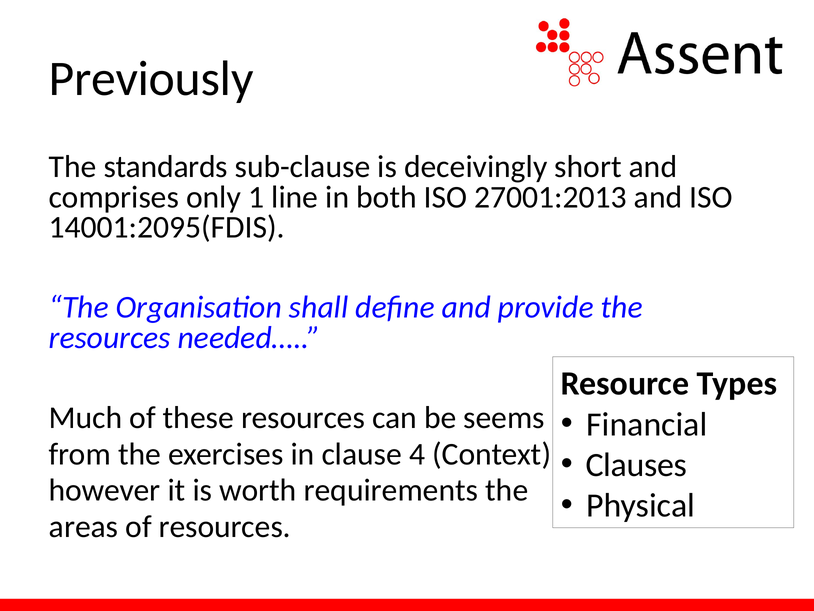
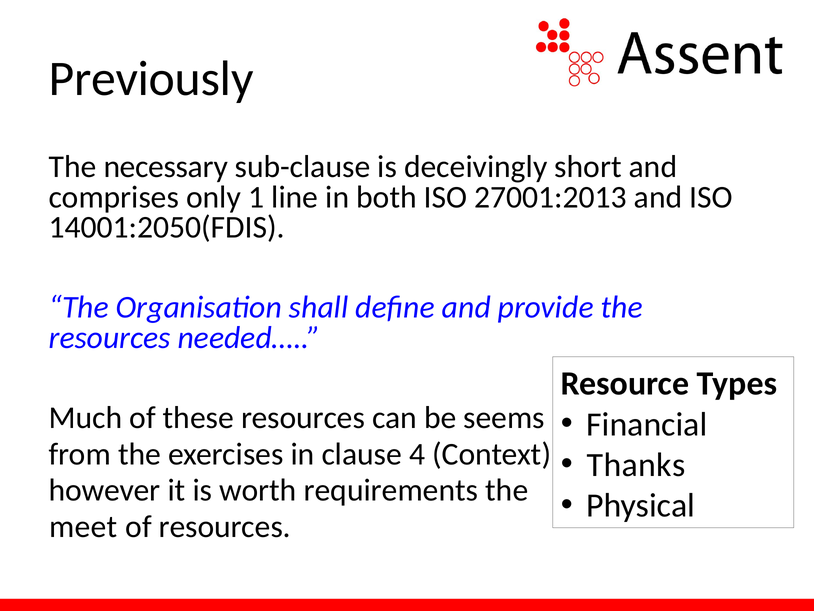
standards: standards -> necessary
14001:2095(FDIS: 14001:2095(FDIS -> 14001:2050(FDIS
Clauses: Clauses -> Thanks
areas: areas -> meet
